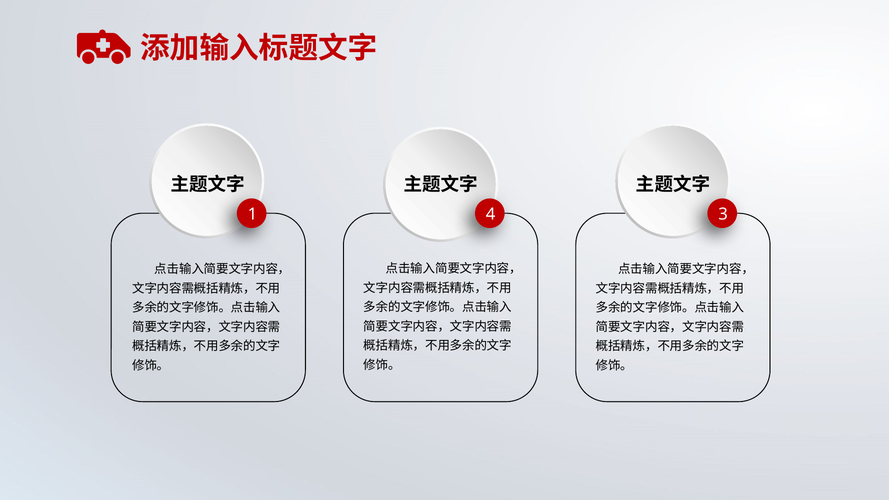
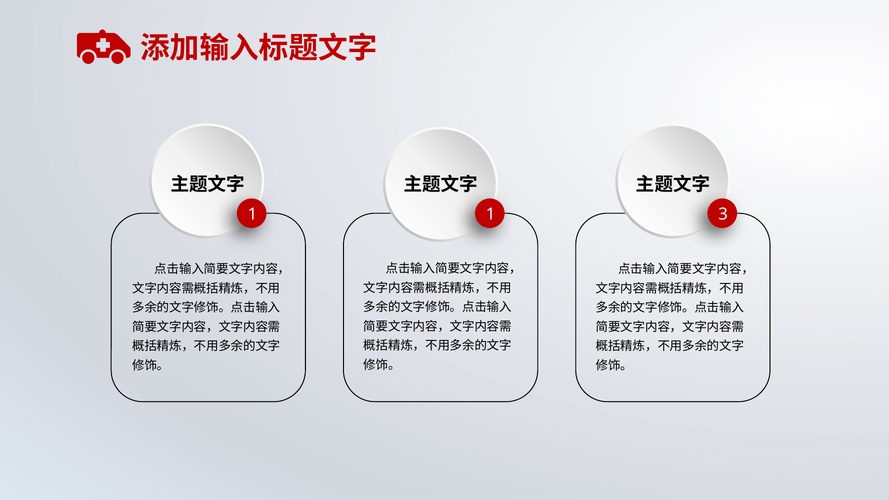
1 4: 4 -> 1
